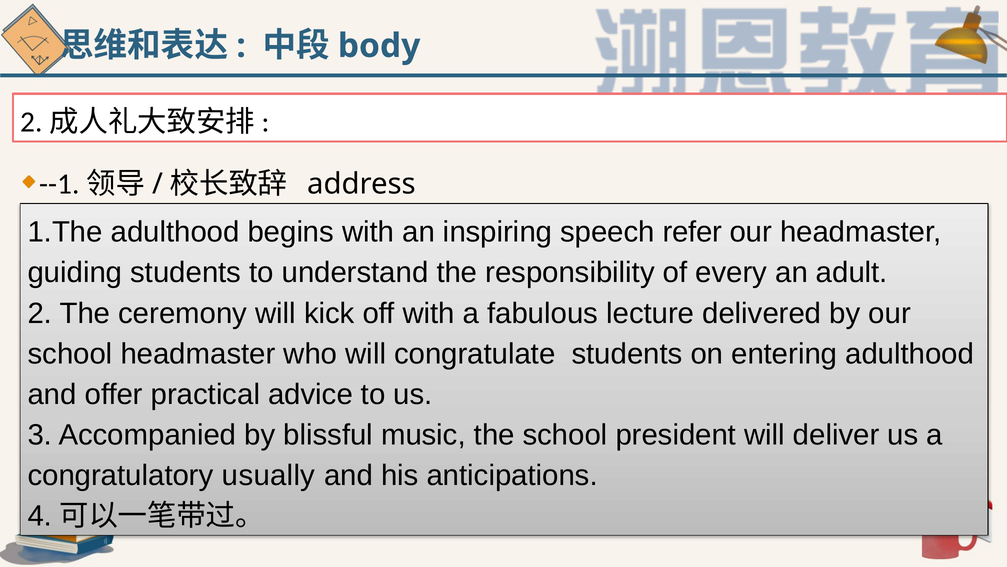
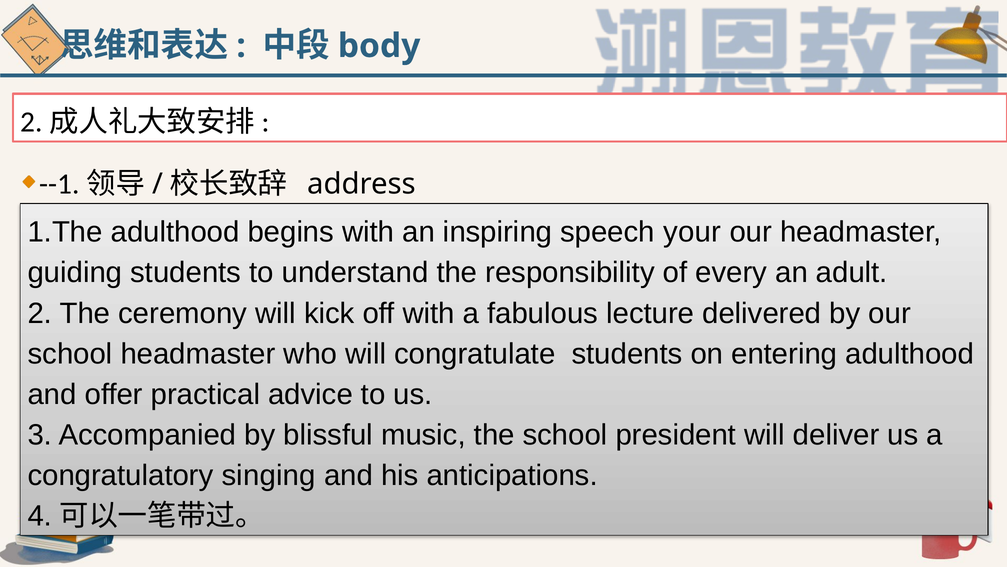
refer: refer -> your
usually: usually -> singing
